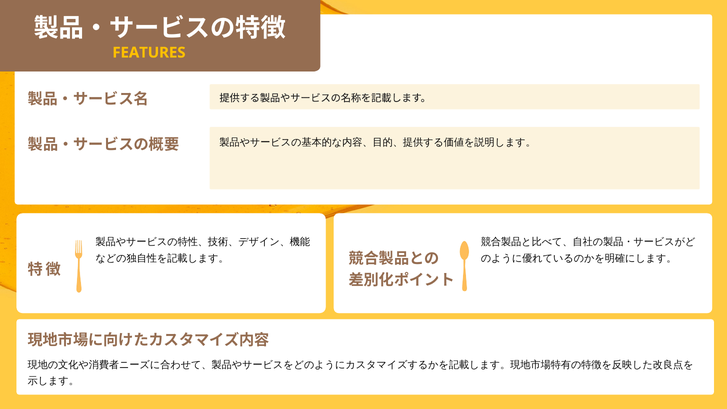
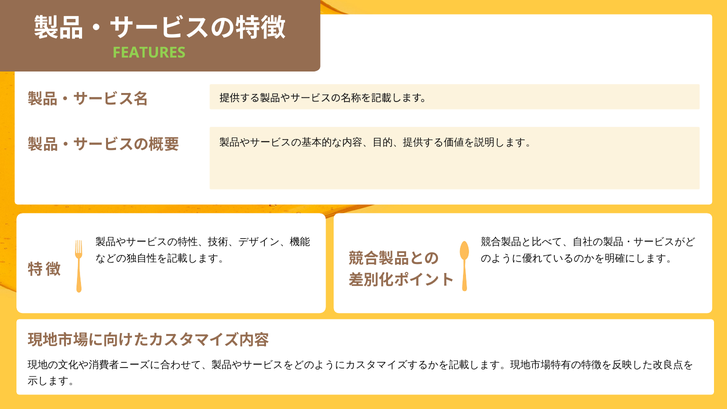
FEATURES colour: yellow -> light green
